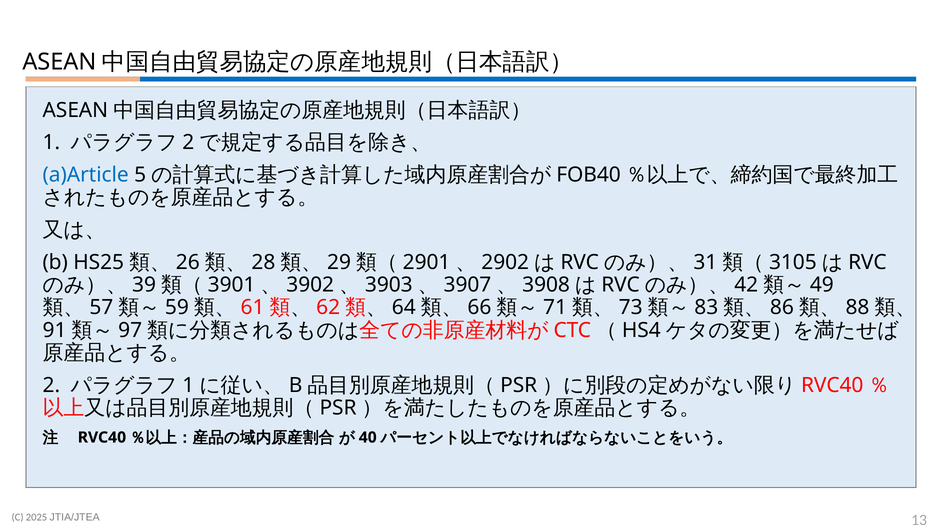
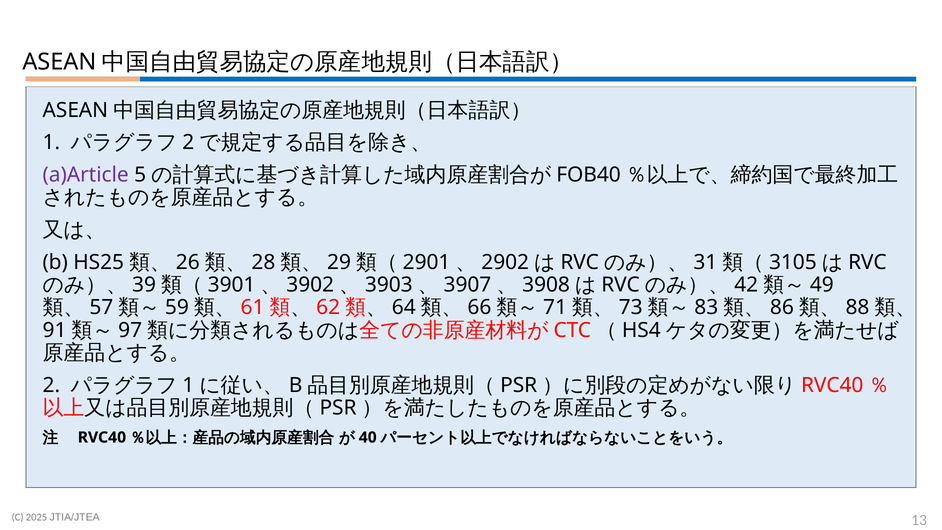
a)Article colour: blue -> purple
